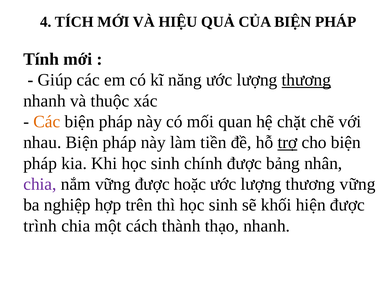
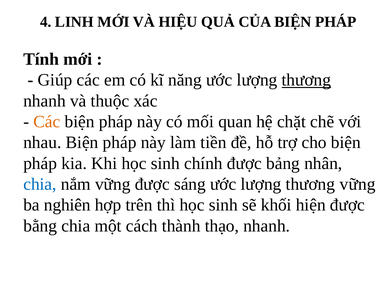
TÍCH: TÍCH -> LINH
trợ underline: present -> none
chia at (40, 184) colour: purple -> blue
hoặc: hoặc -> sáng
nghiệp: nghiệp -> nghiên
trình: trình -> bằng
